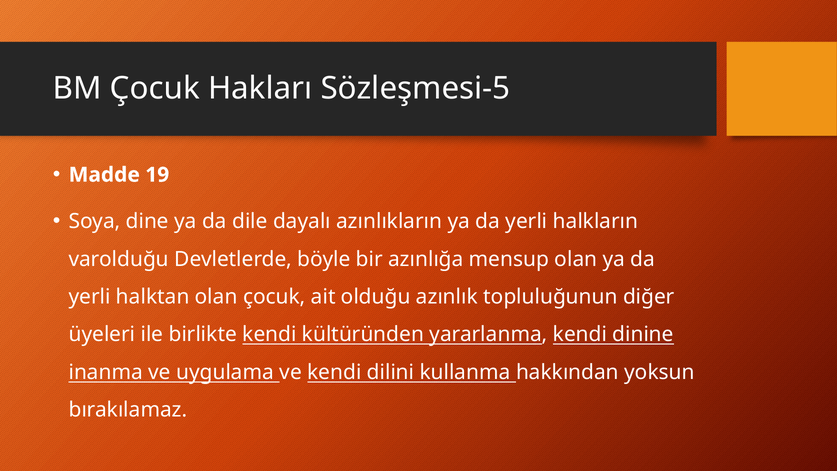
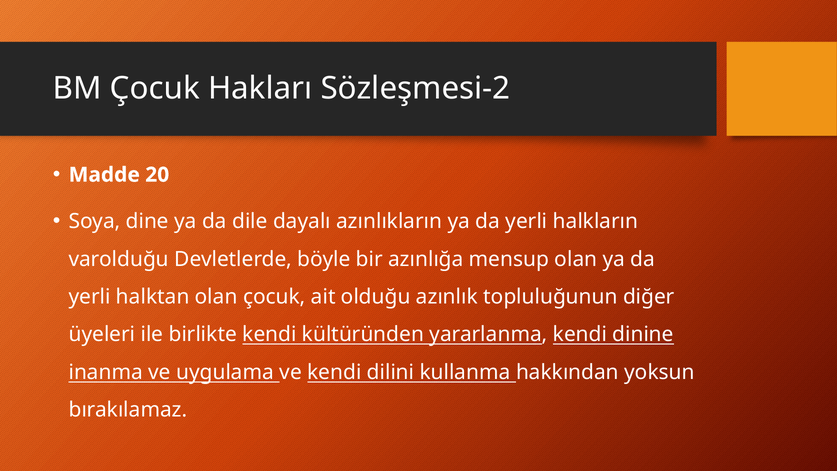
Sözleşmesi-5: Sözleşmesi-5 -> Sözleşmesi-2
19: 19 -> 20
